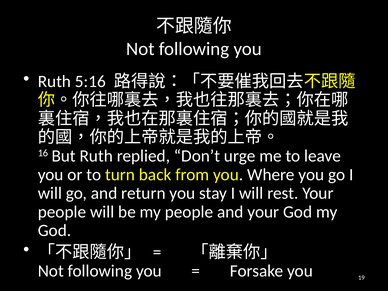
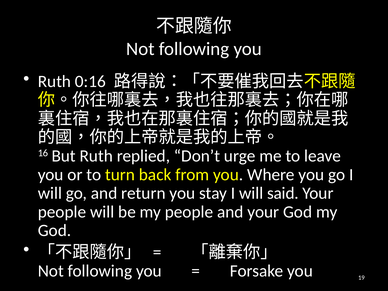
5:16: 5:16 -> 0:16
rest: rest -> said
